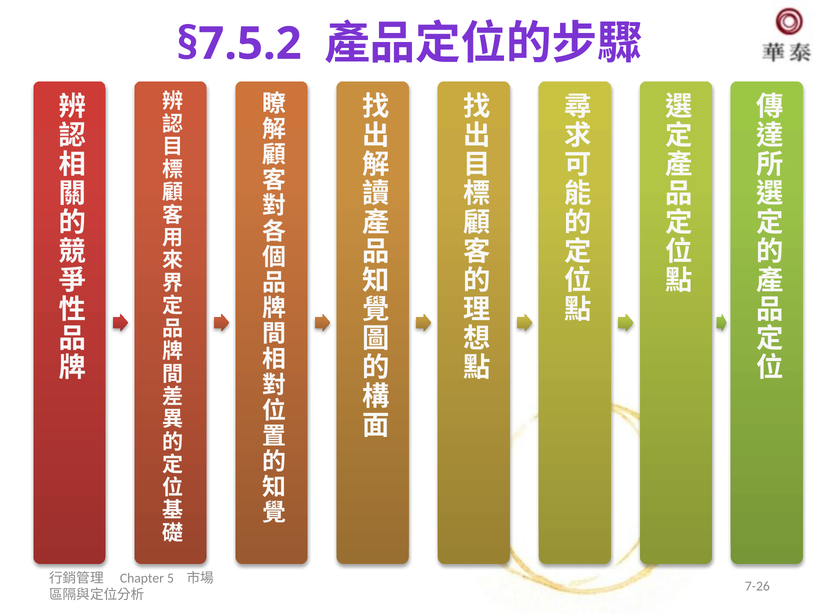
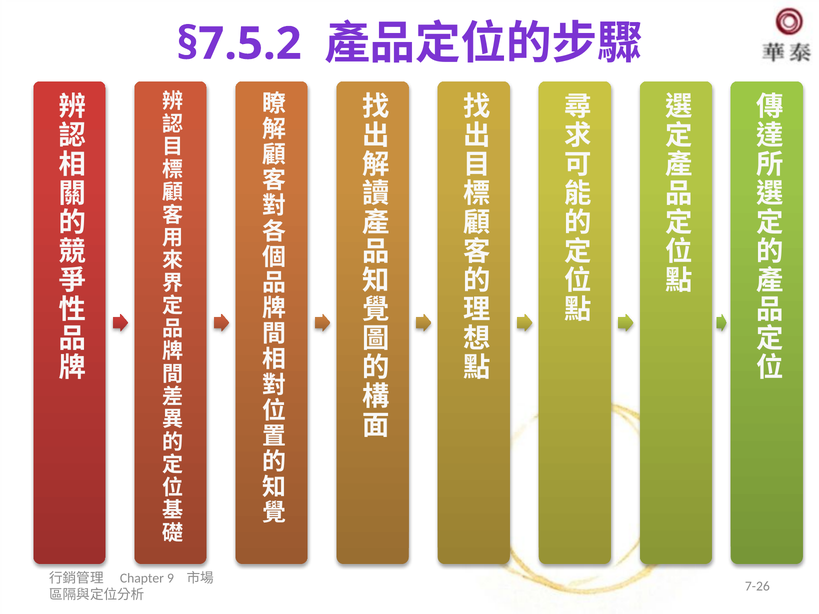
5: 5 -> 9
